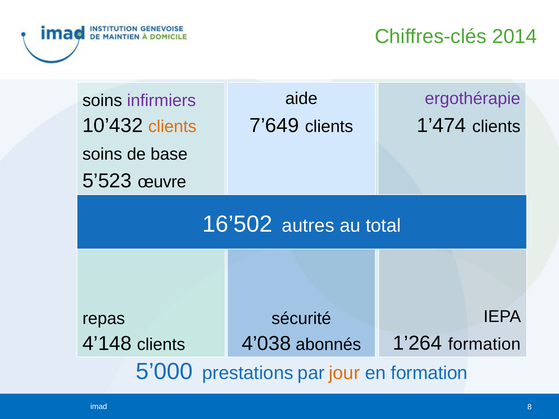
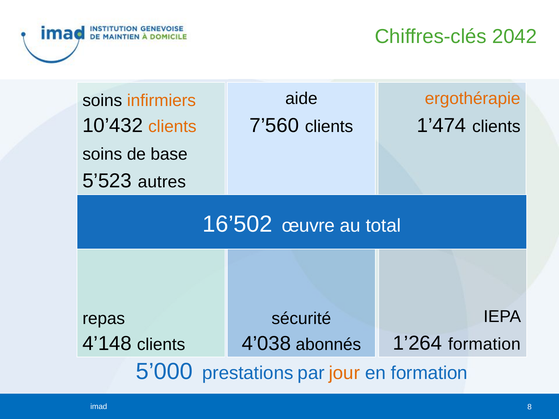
2014: 2014 -> 2042
ergothérapie colour: purple -> orange
infirmiers colour: purple -> orange
7’649: 7’649 -> 7’560
œuvre: œuvre -> autres
autres: autres -> œuvre
